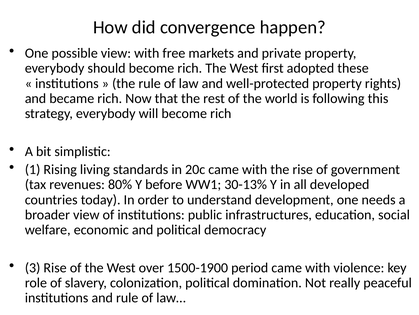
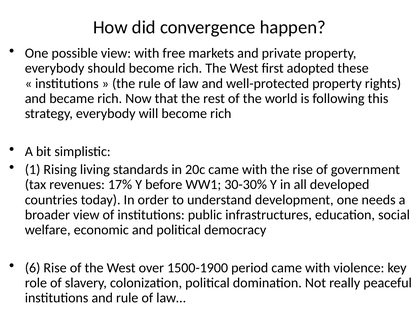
80%: 80% -> 17%
30-13%: 30-13% -> 30-30%
3: 3 -> 6
